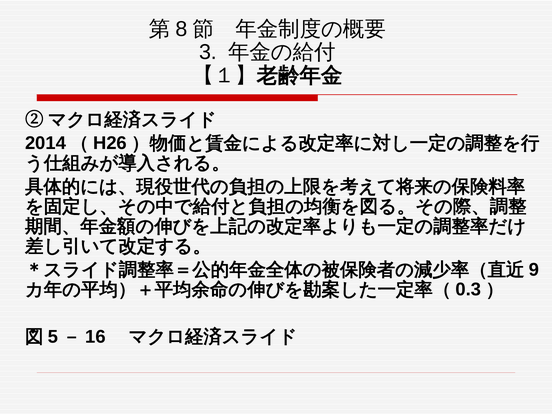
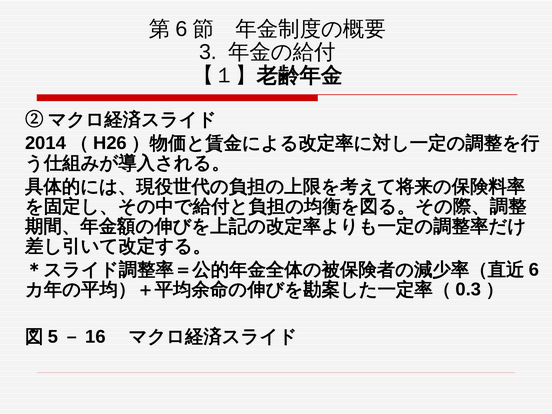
8 at (181, 29): 8 -> 6
9 at (534, 270): 9 -> 6
